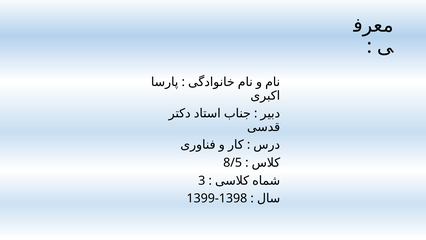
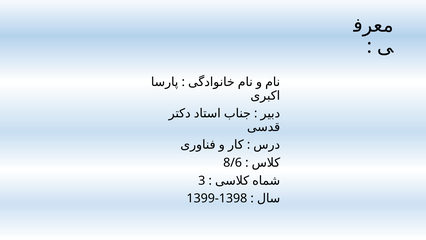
8/5: 8/5 -> 8/6
